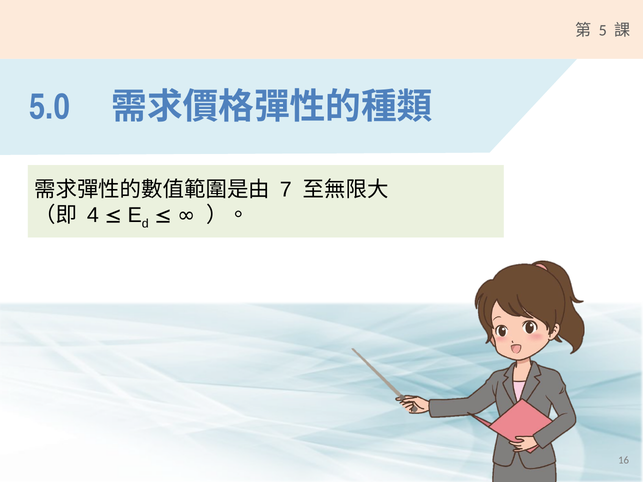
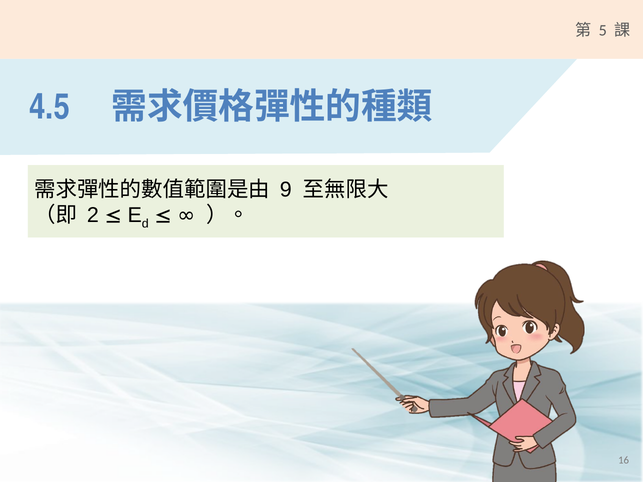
5.0: 5.0 -> 4.5
7: 7 -> 9
4: 4 -> 2
